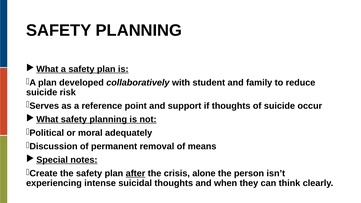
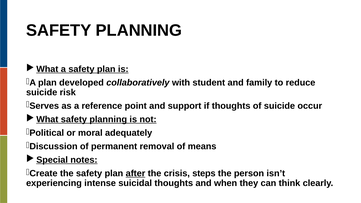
alone: alone -> steps
